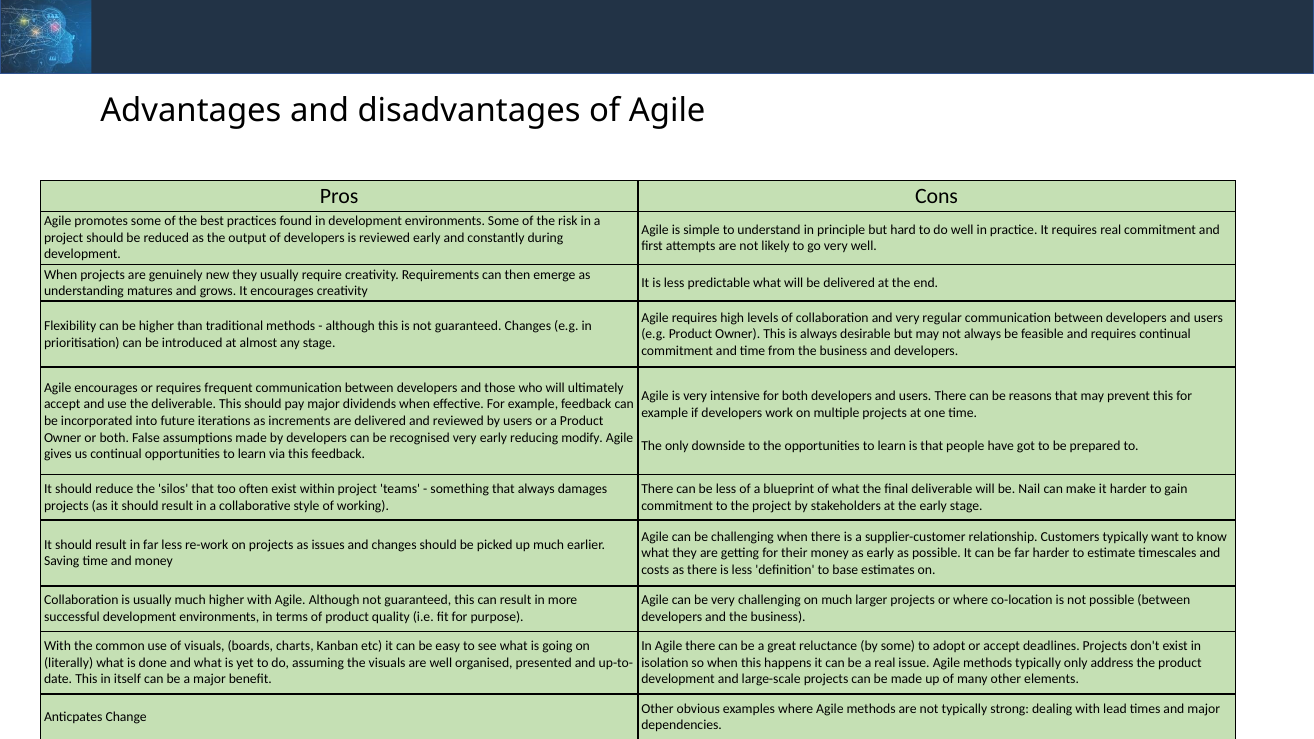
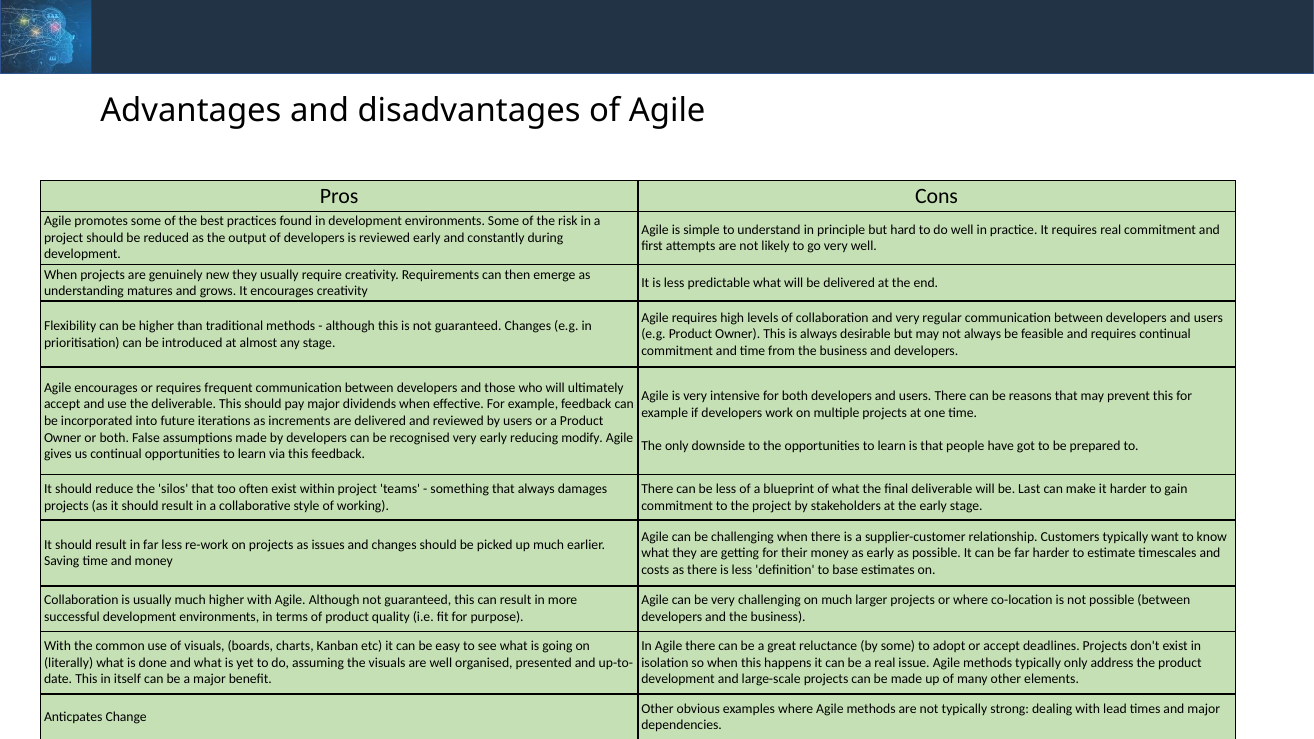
Nail: Nail -> Last
